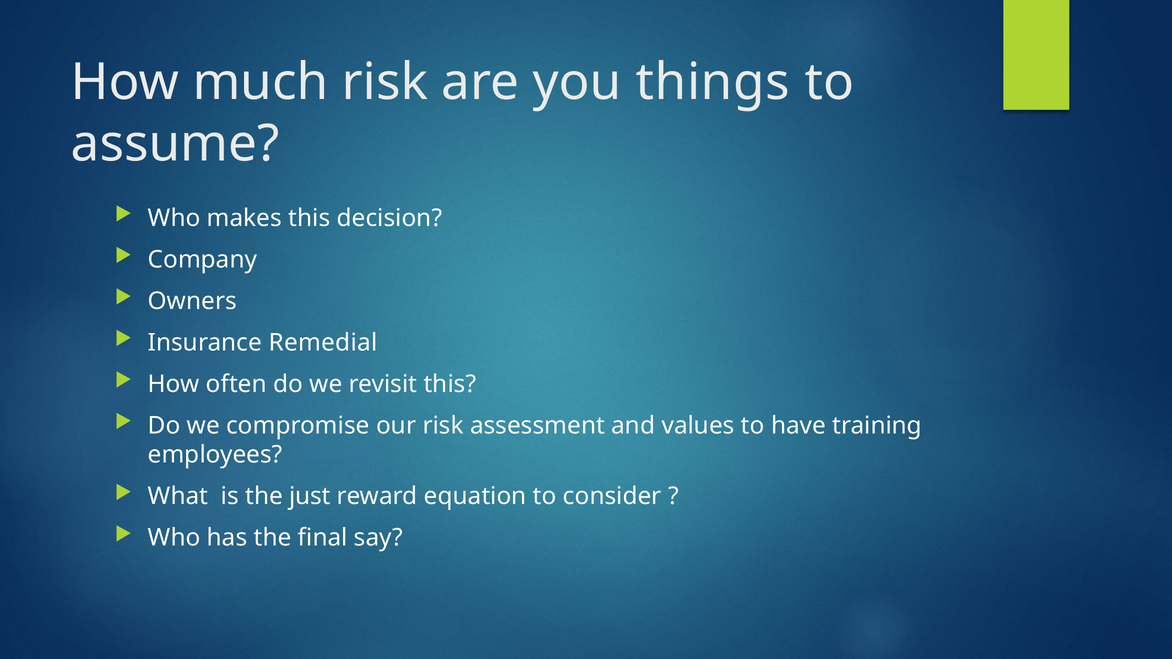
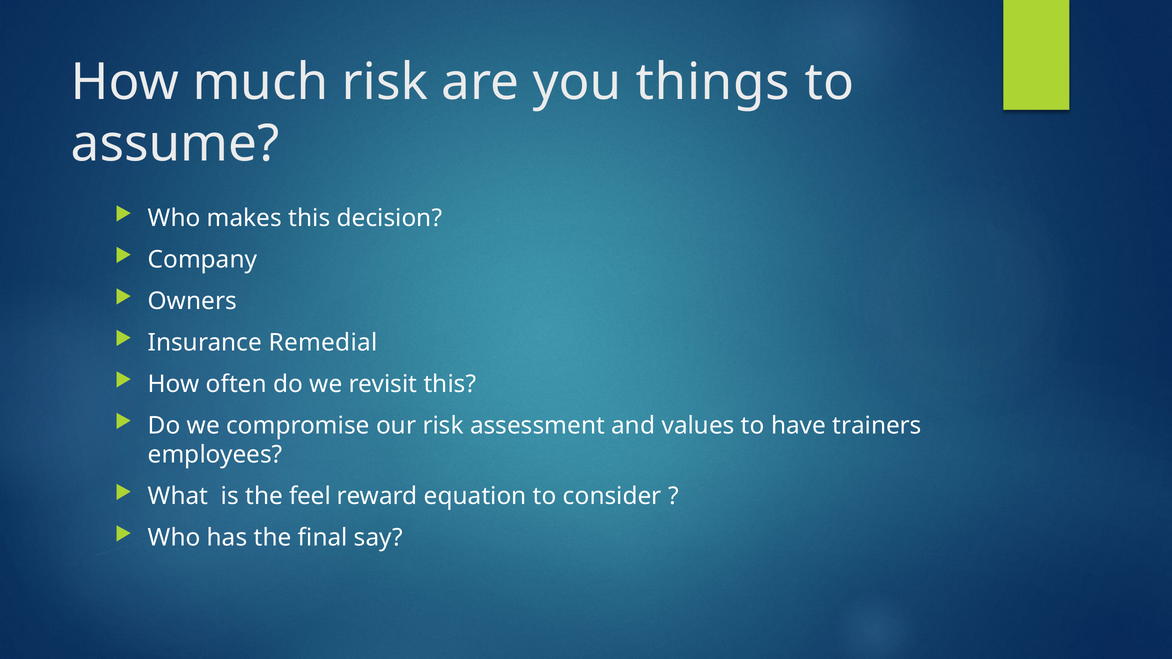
training: training -> trainers
just: just -> feel
